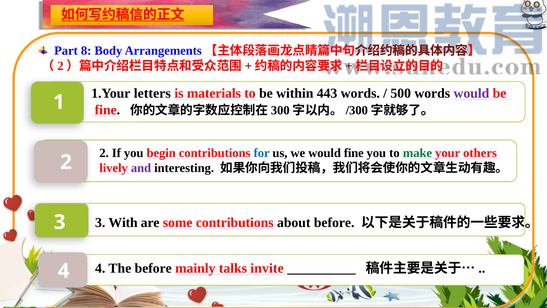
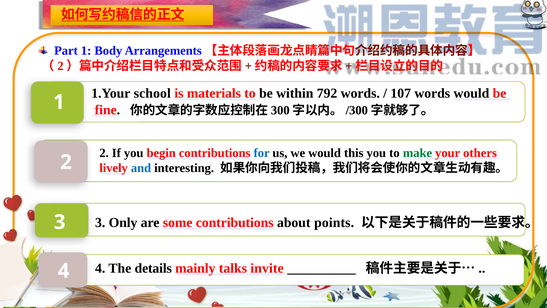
Part 8: 8 -> 1
letters: letters -> school
443: 443 -> 792
500: 500 -> 107
would at (471, 93) colour: purple -> black
would fine: fine -> this
and colour: purple -> blue
With: With -> Only
about before: before -> points
The before: before -> details
